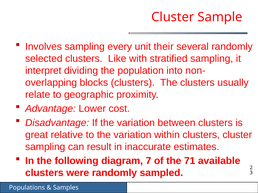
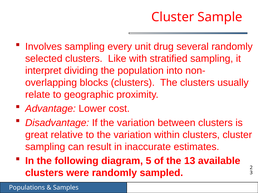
their: their -> drug
7: 7 -> 5
71: 71 -> 13
